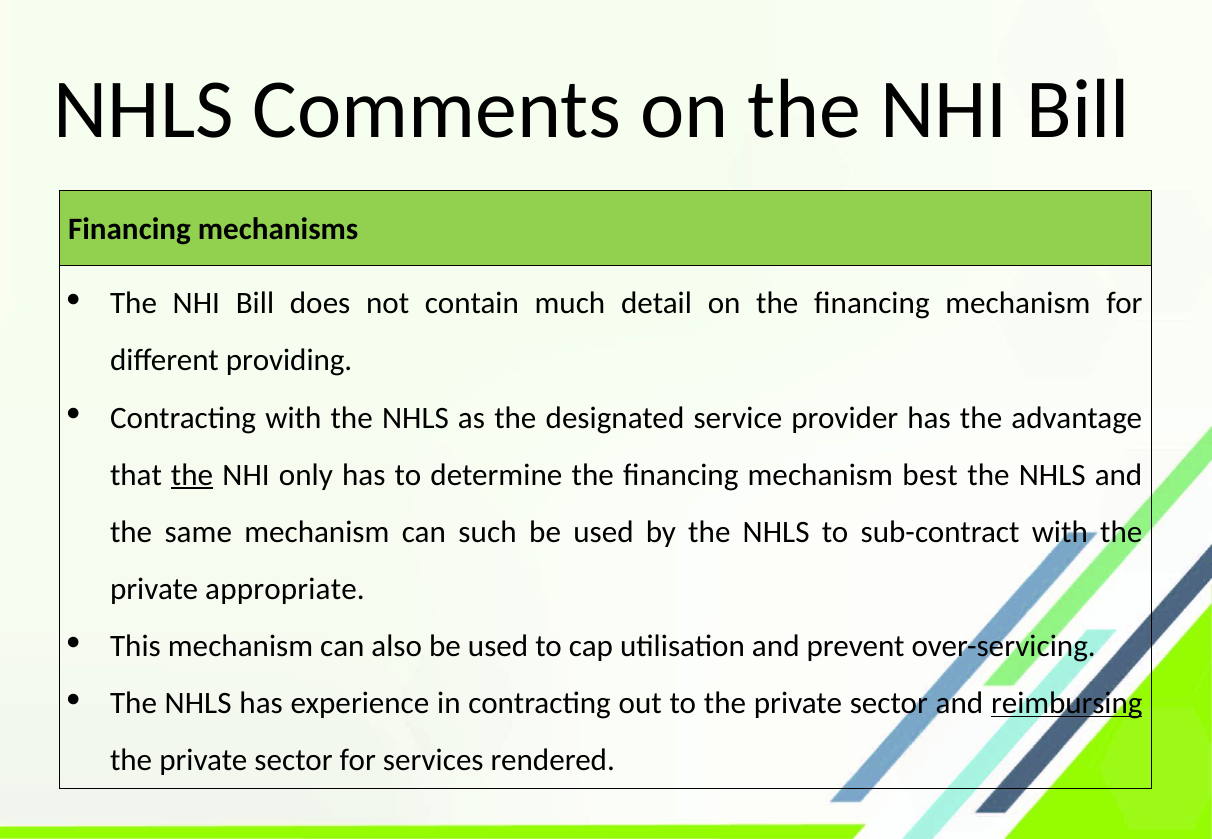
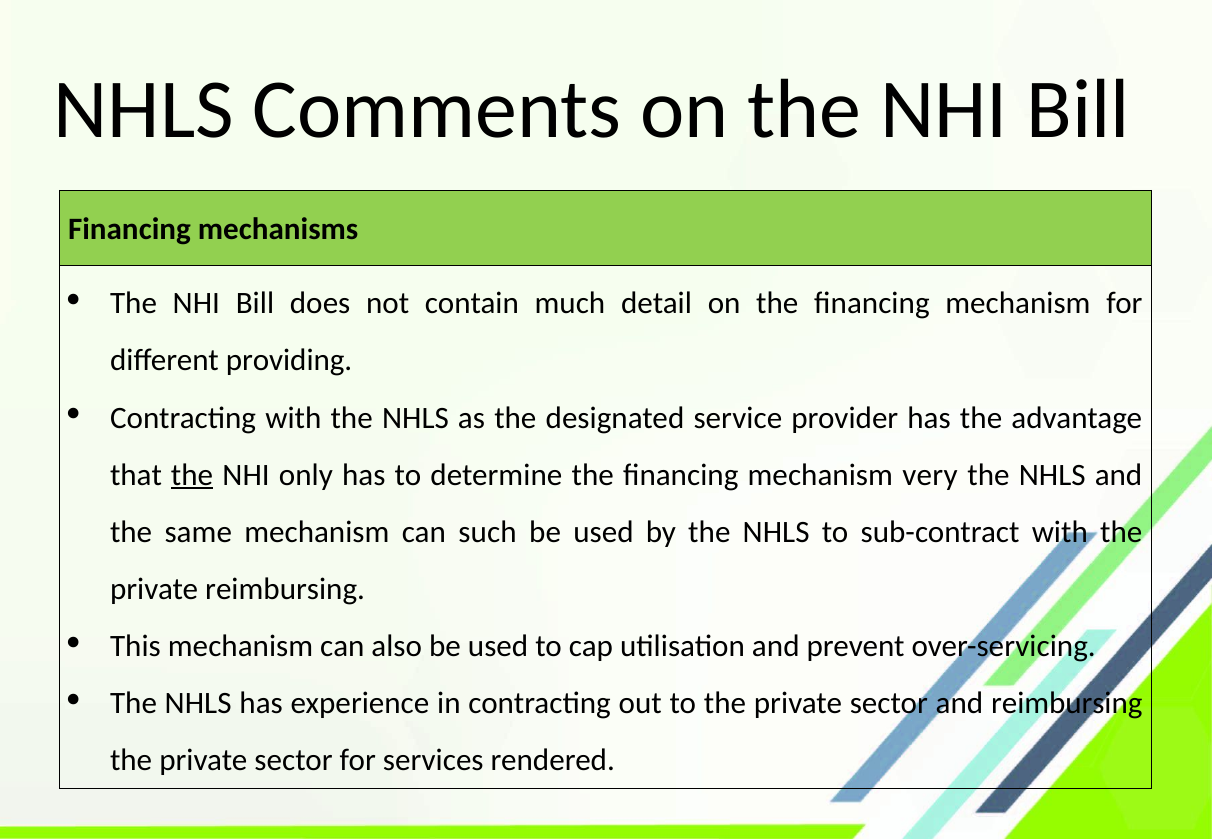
best: best -> very
private appropriate: appropriate -> reimbursing
reimbursing at (1067, 703) underline: present -> none
